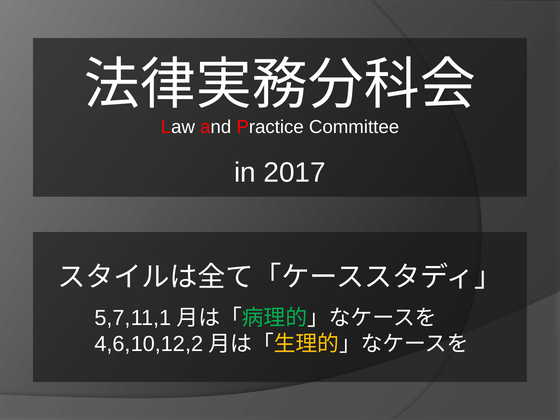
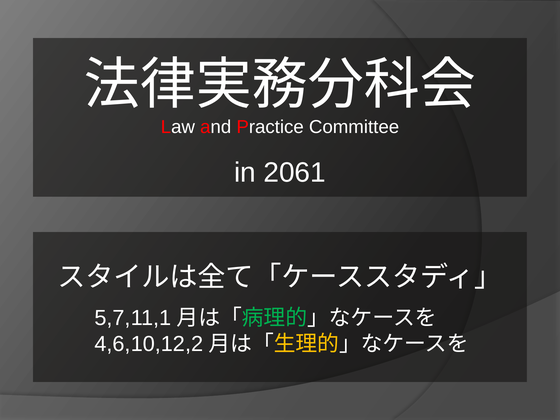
2017: 2017 -> 2061
